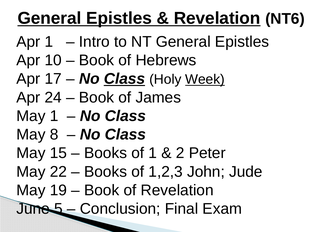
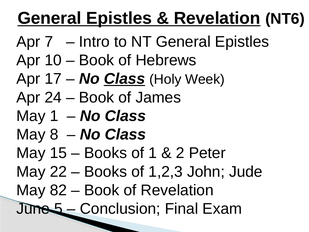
Apr 1: 1 -> 7
Week underline: present -> none
19: 19 -> 82
